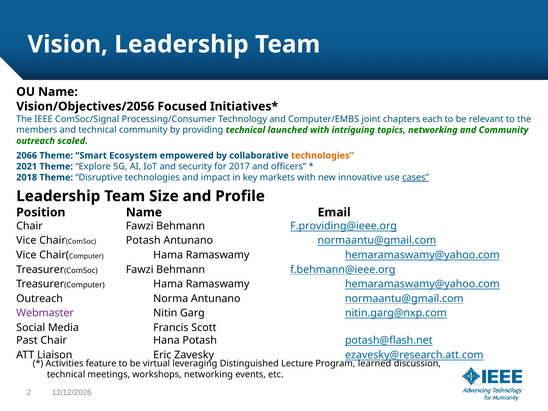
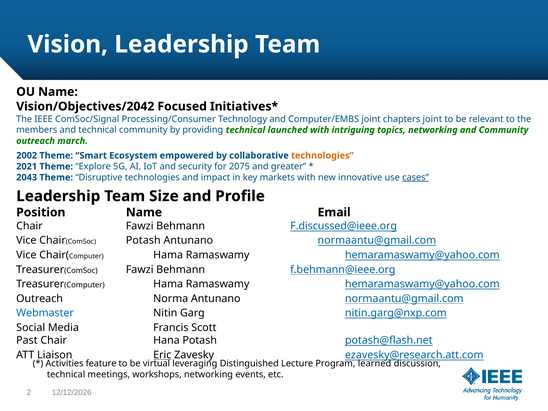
Vision/Objectives/2056: Vision/Objectives/2056 -> Vision/Objectives/2042
chapters each: each -> joint
scaled: scaled -> march
2066: 2066 -> 2002
2017: 2017 -> 2075
officers: officers -> greater
2018: 2018 -> 2043
F.providing@ieee.org: F.providing@ieee.org -> F.discussed@ieee.org
Webmaster colour: purple -> blue
Eric underline: none -> present
